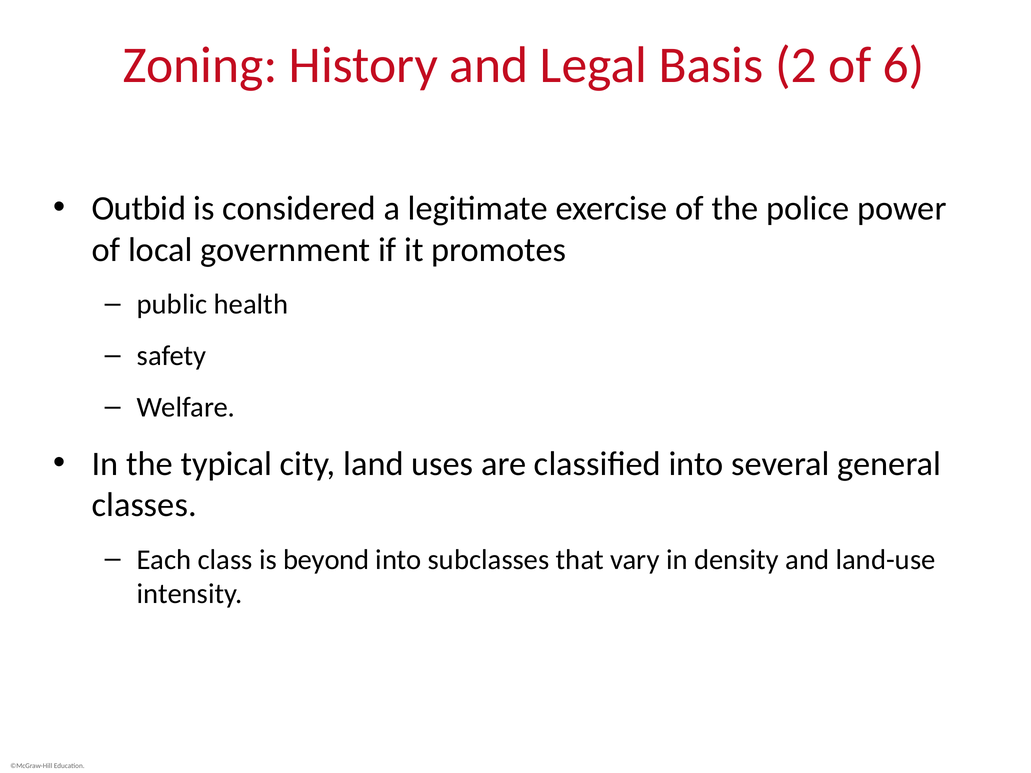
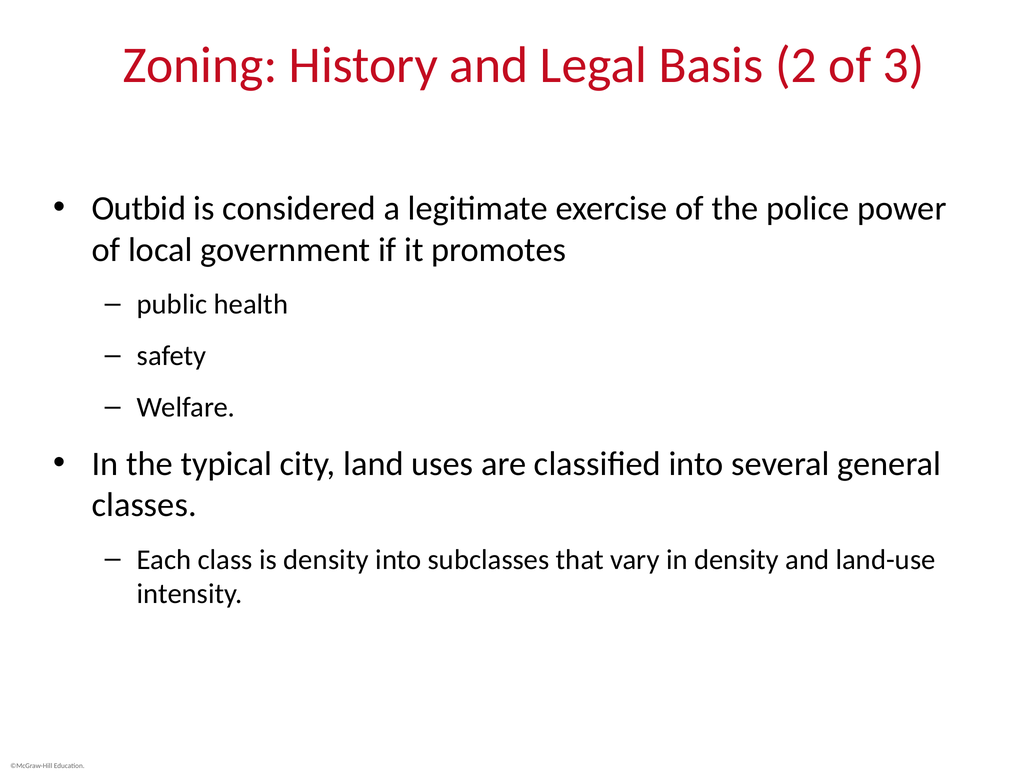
6: 6 -> 3
is beyond: beyond -> density
